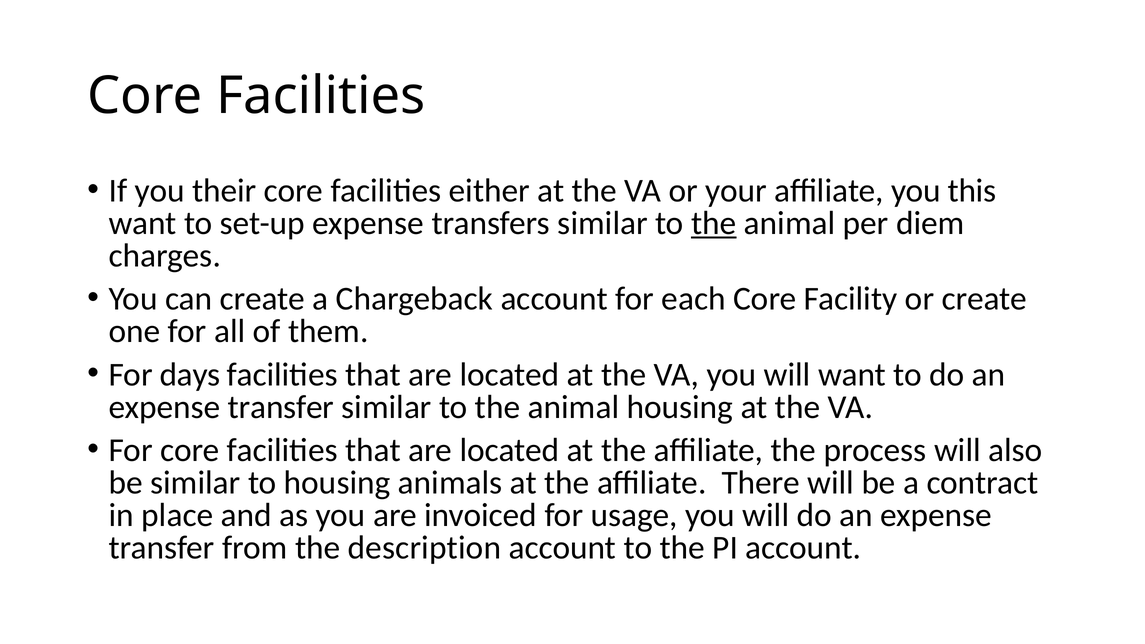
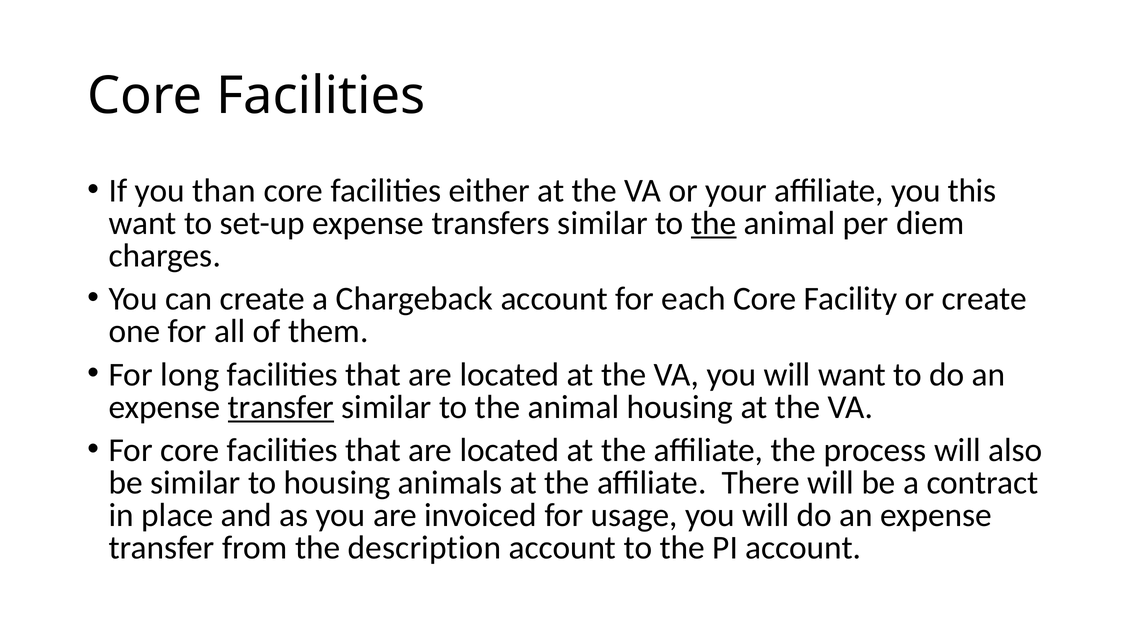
their: their -> than
days: days -> long
transfer at (281, 407) underline: none -> present
